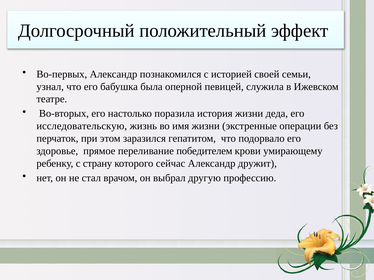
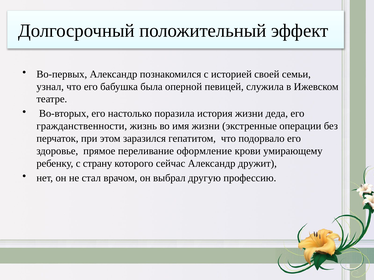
исследовательскую: исследовательскую -> гражданственности
победителем: победителем -> оформление
